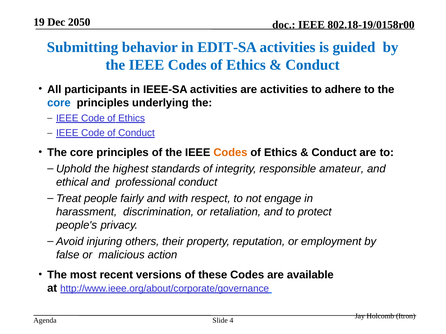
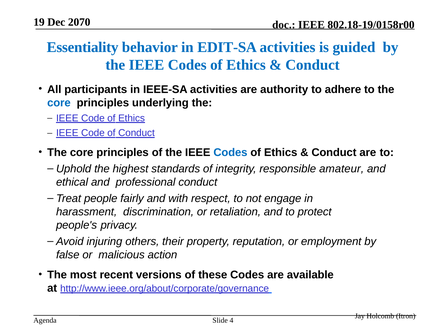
2050: 2050 -> 2070
Submitting: Submitting -> Essentiality
are activities: activities -> authority
Codes at (230, 153) colour: orange -> blue
